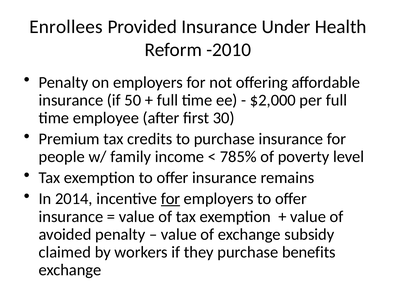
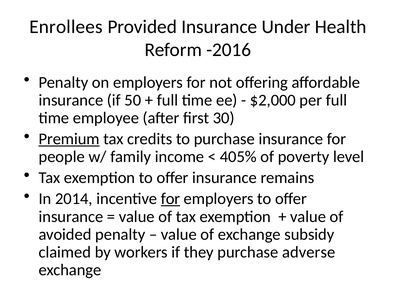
-2010: -2010 -> -2016
Premium underline: none -> present
785%: 785% -> 405%
benefits: benefits -> adverse
